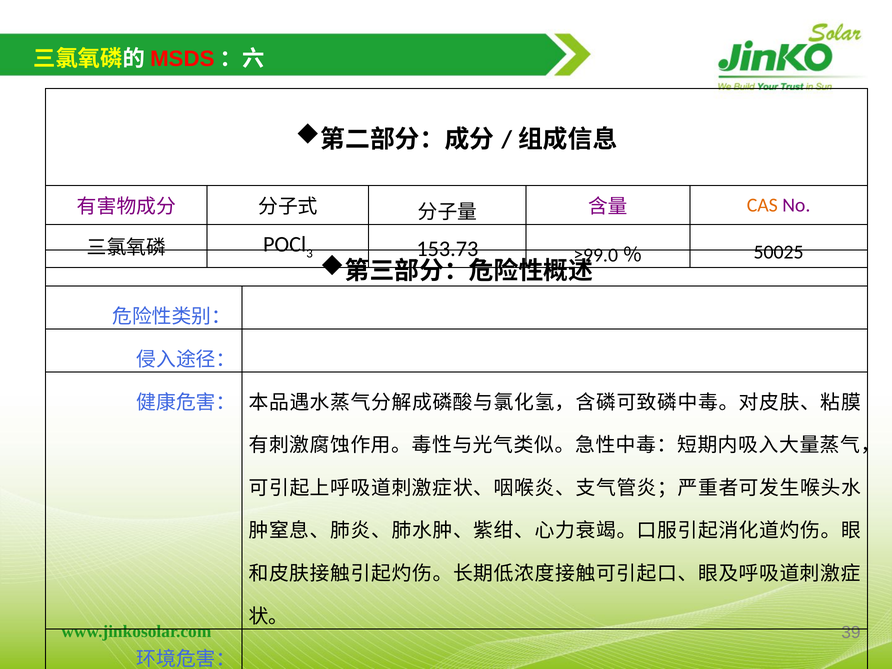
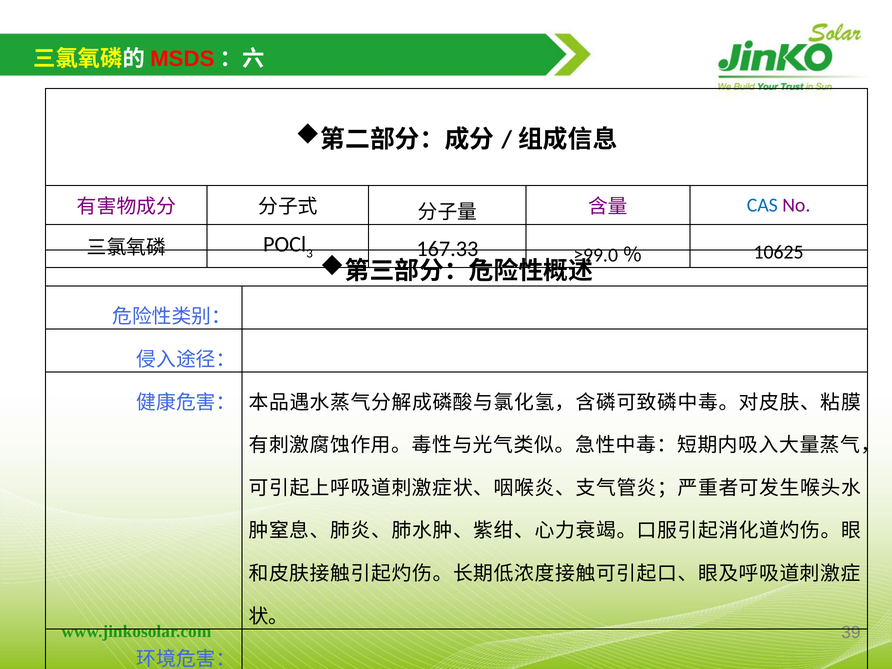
CAS colour: orange -> blue
153.73: 153.73 -> 167.33
50025: 50025 -> 10625
